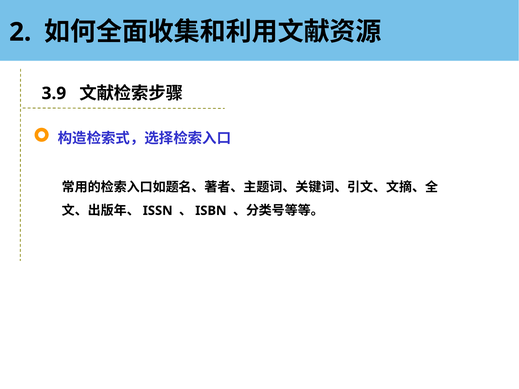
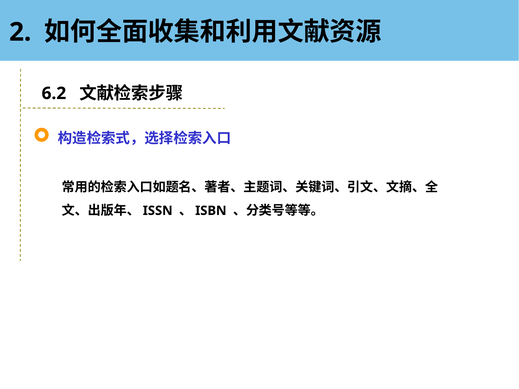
3.9: 3.9 -> 6.2
